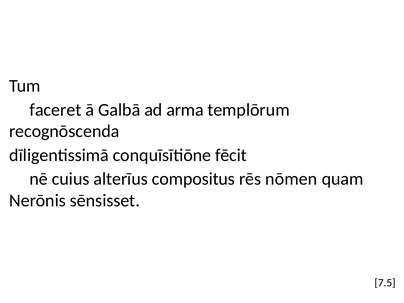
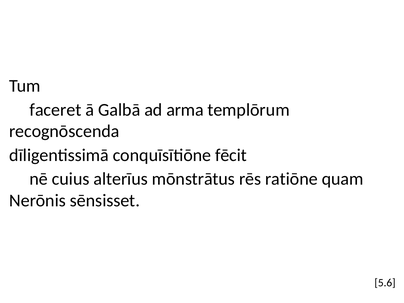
compositus: compositus -> mōnstrātus
nōmen: nōmen -> ratiōne
7.5: 7.5 -> 5.6
